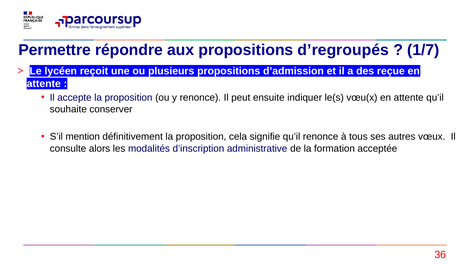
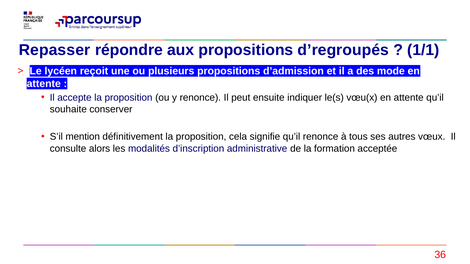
Permettre: Permettre -> Repasser
1/7: 1/7 -> 1/1
reçue: reçue -> mode
